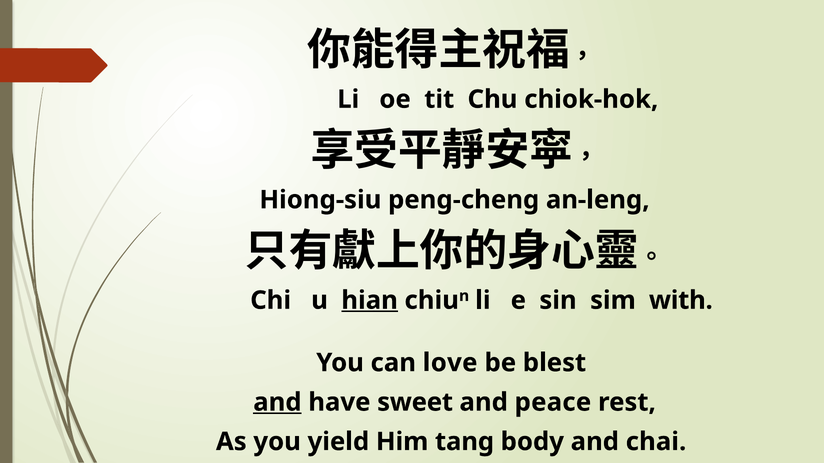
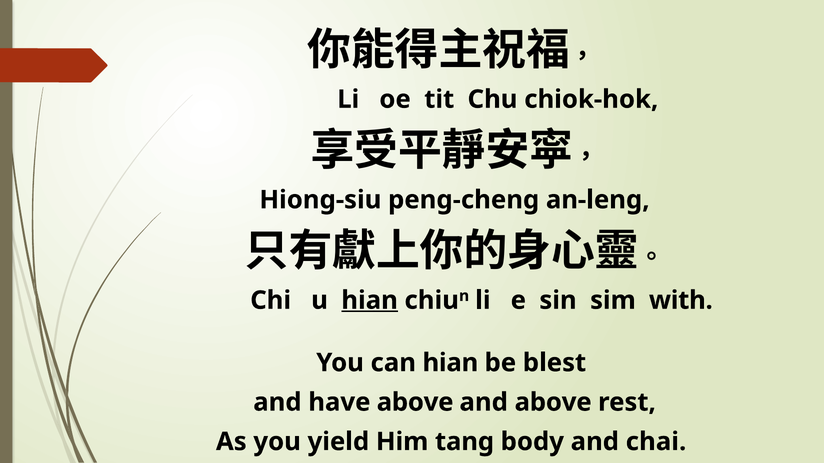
can love: love -> hian
and at (277, 403) underline: present -> none
have sweet: sweet -> above
and peace: peace -> above
